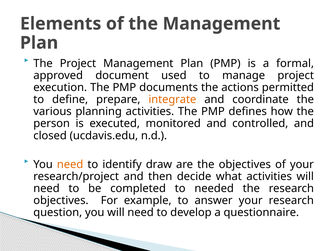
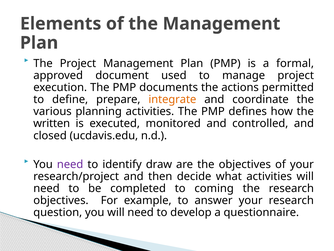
person: person -> written
need at (70, 164) colour: orange -> purple
needed: needed -> coming
